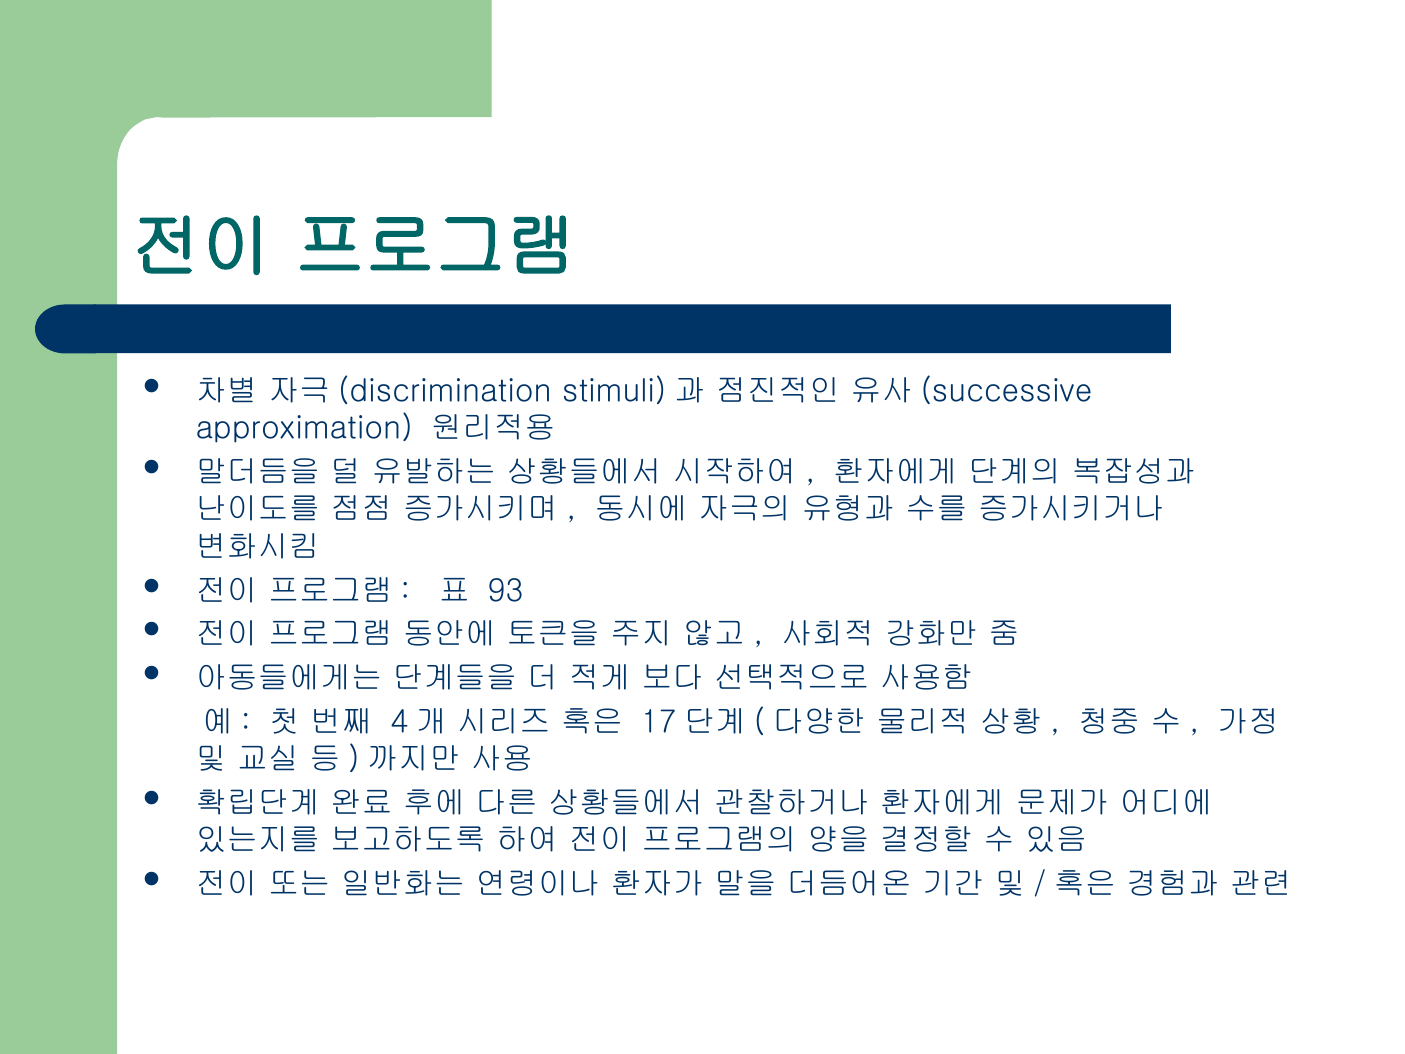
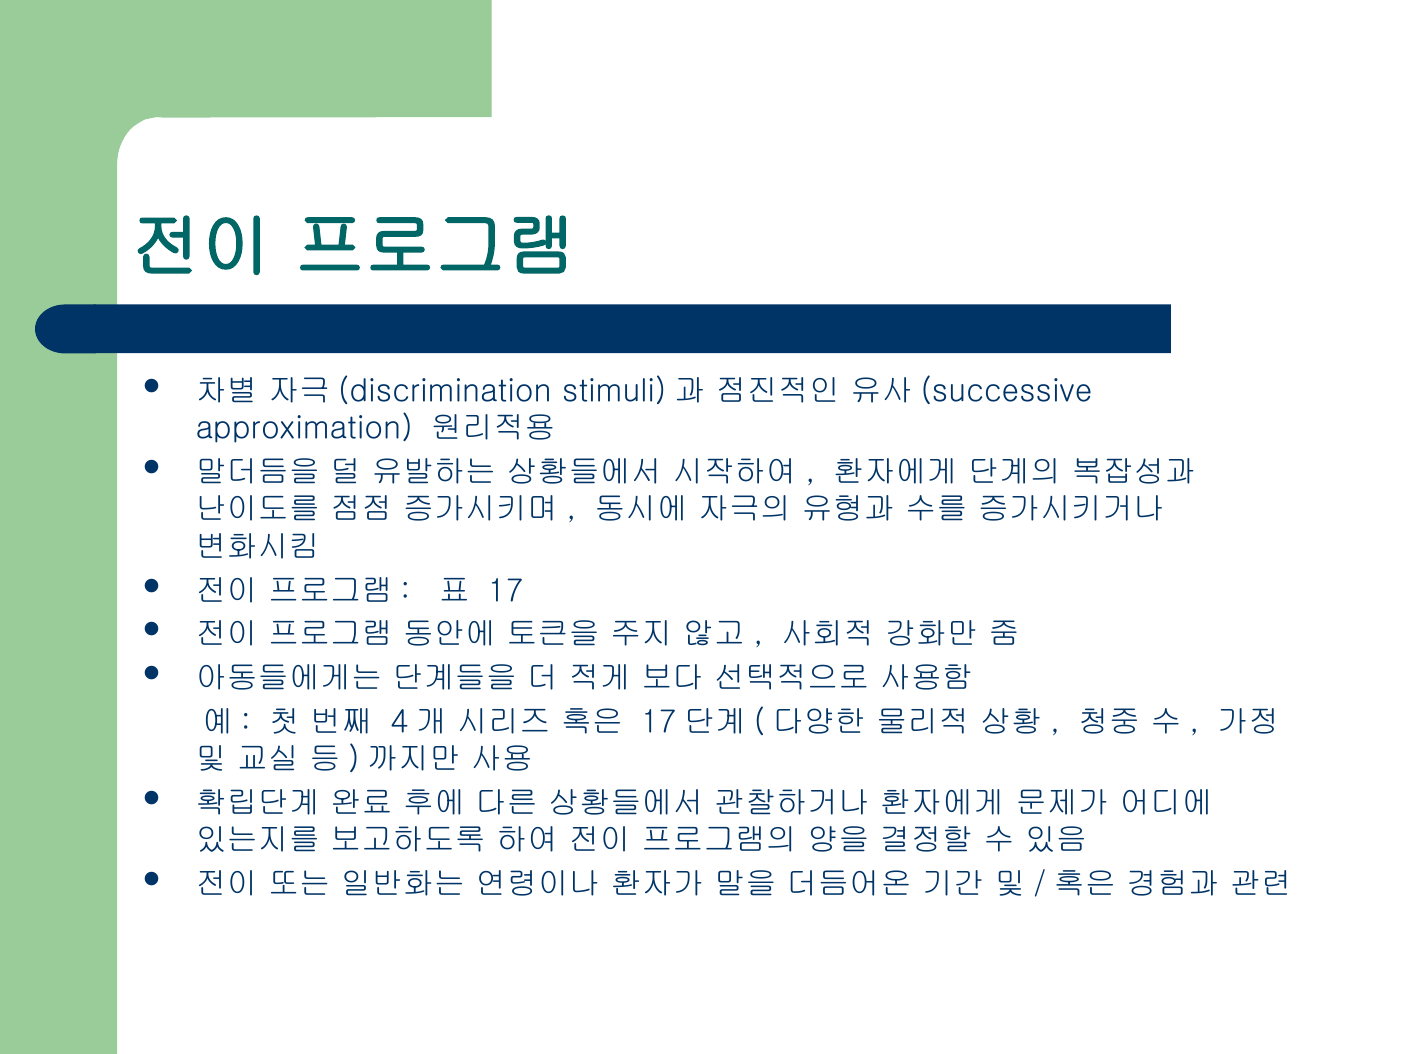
93: 93 -> 17
